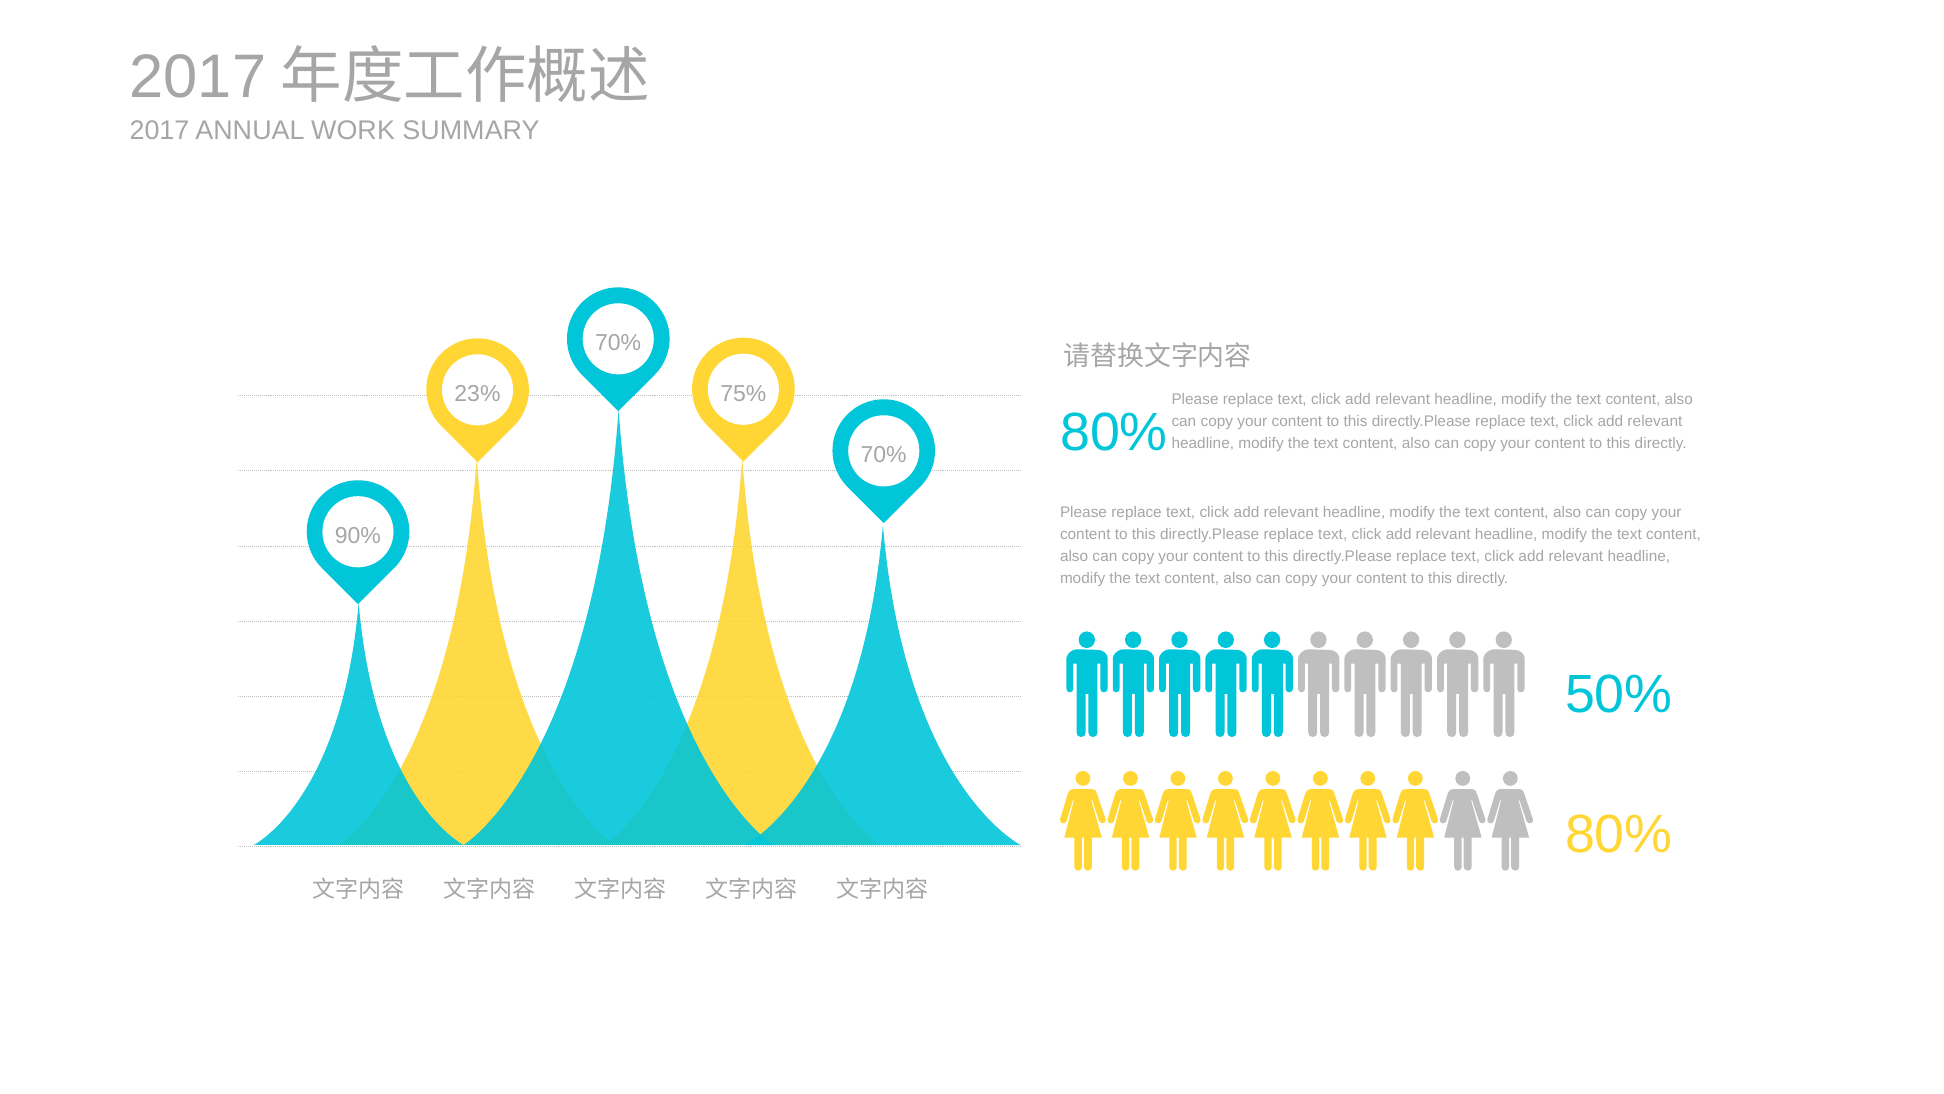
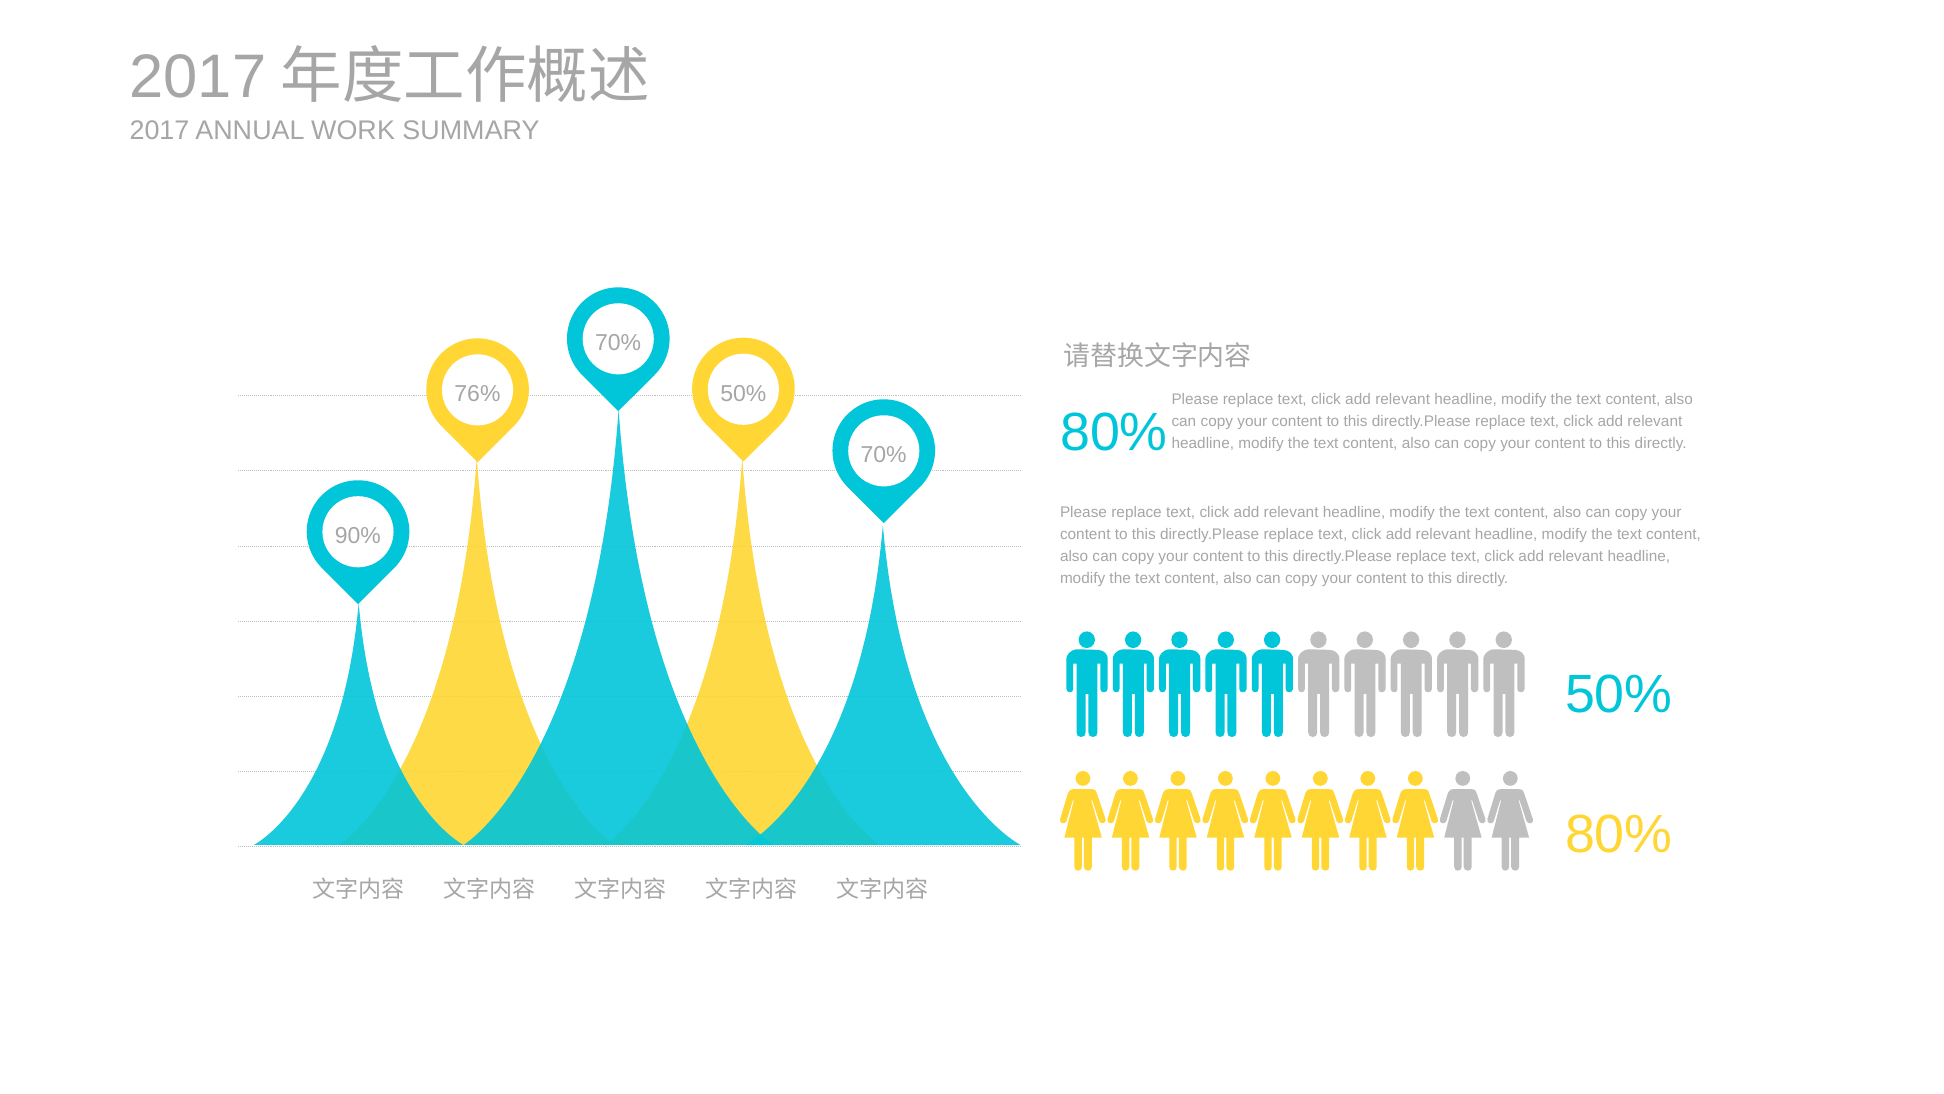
75% at (743, 393): 75% -> 50%
23%: 23% -> 76%
